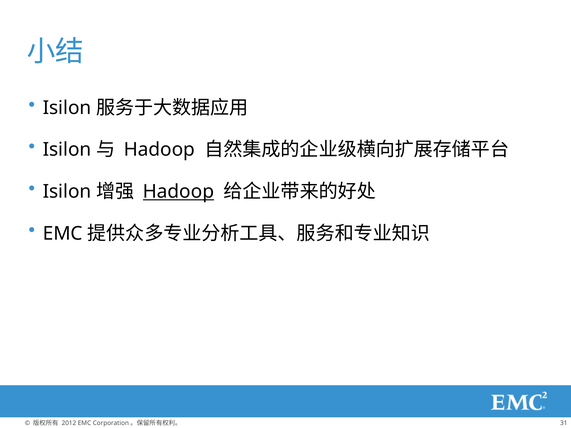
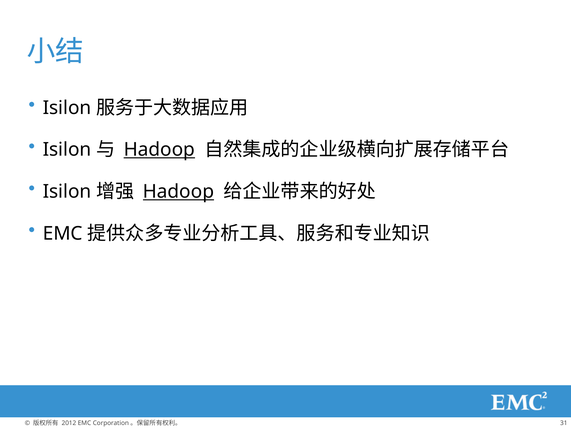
Hadoop at (159, 150) underline: none -> present
